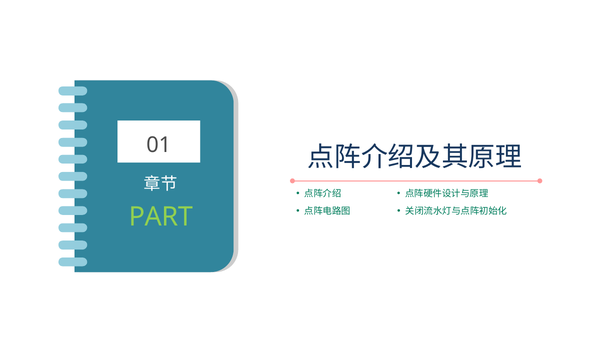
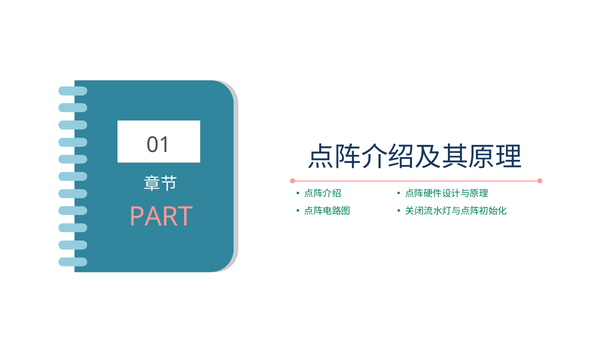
PART colour: light green -> pink
